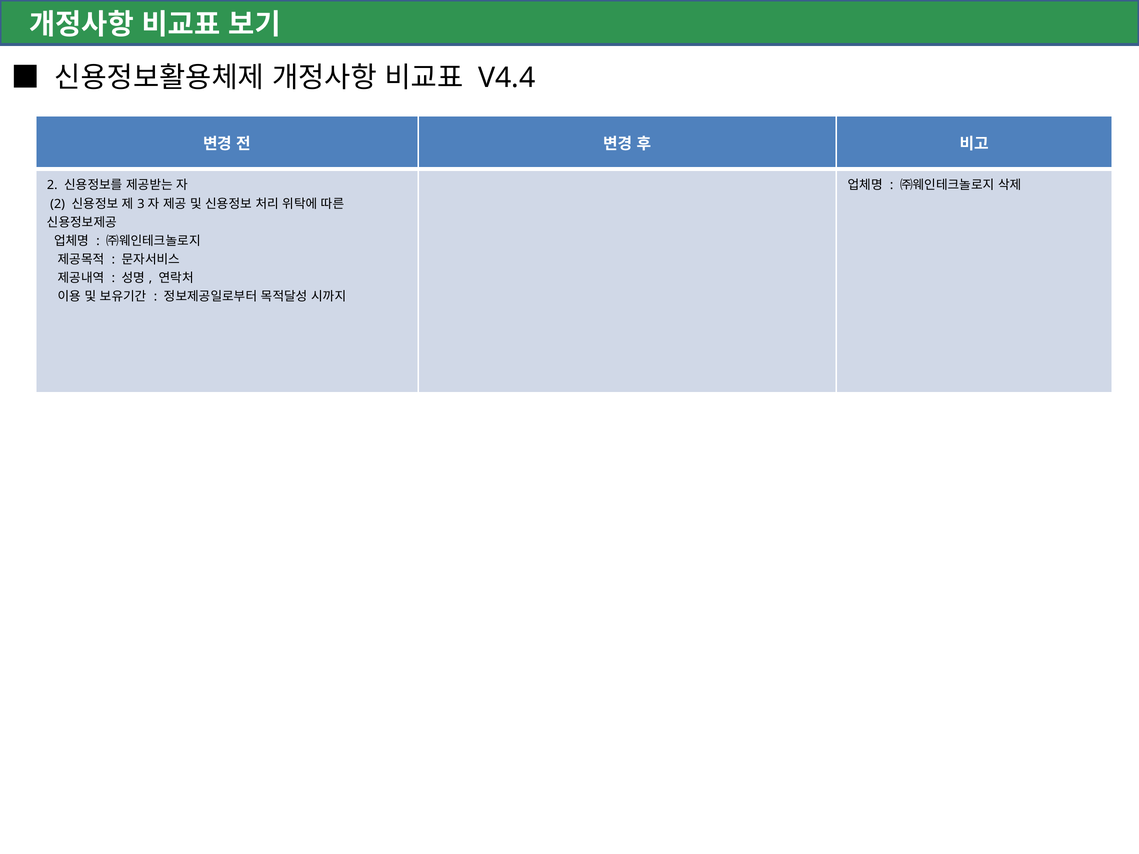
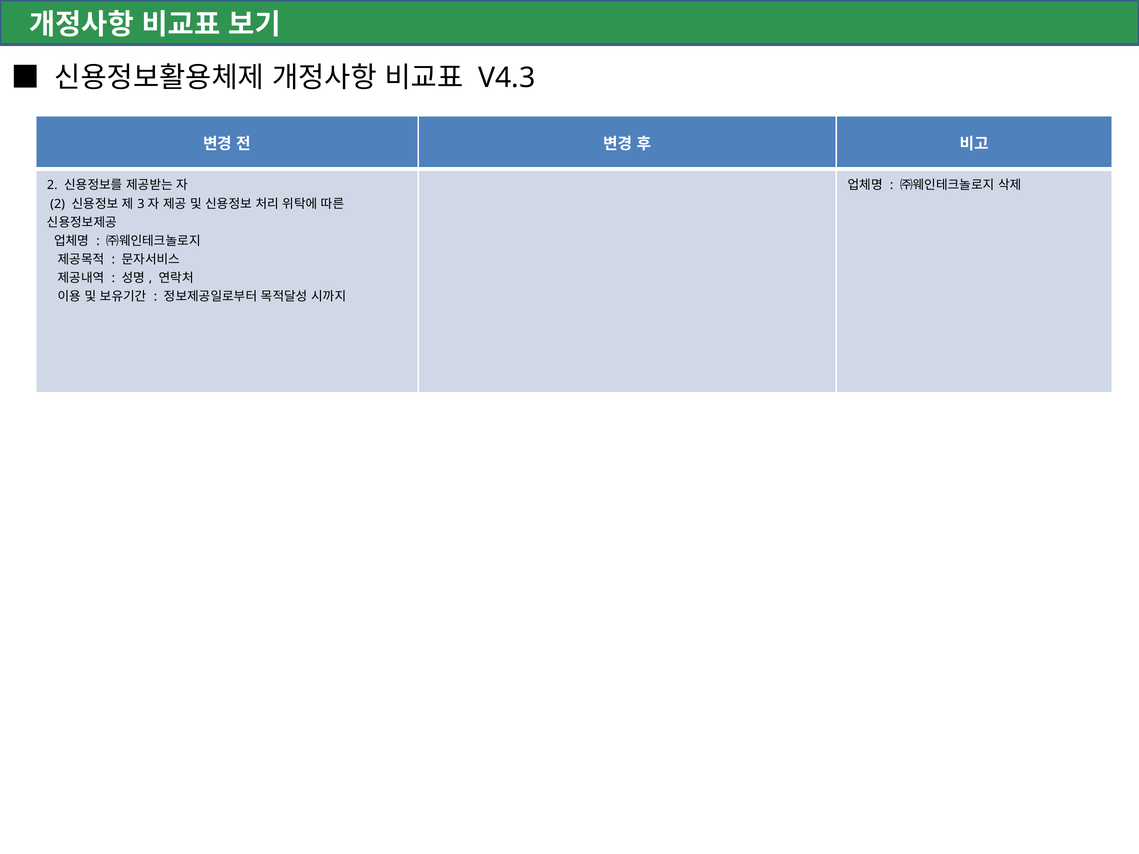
V4.4: V4.4 -> V4.3
